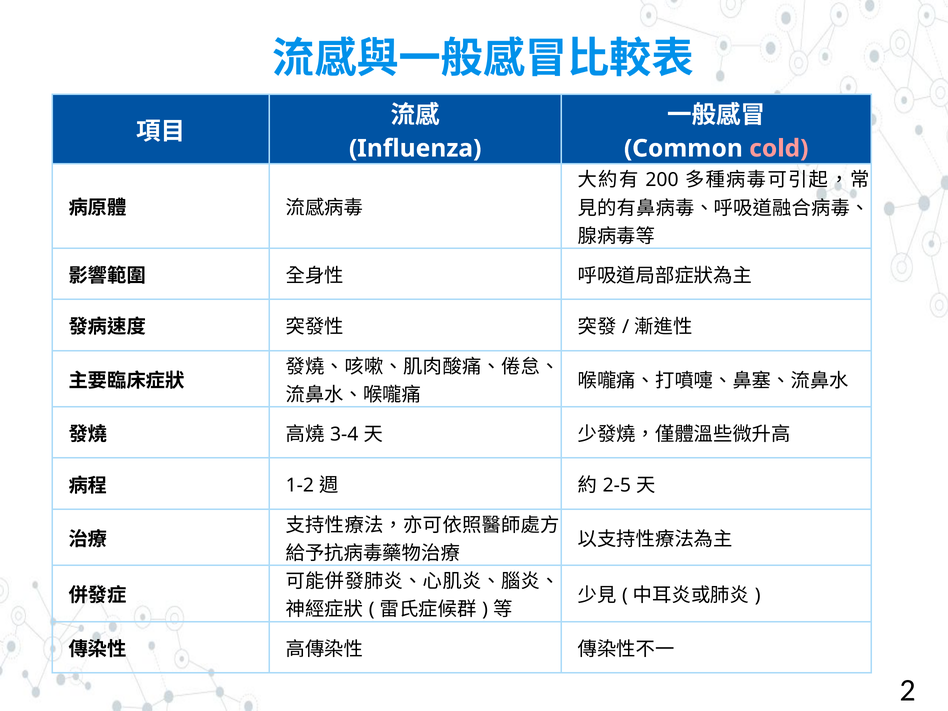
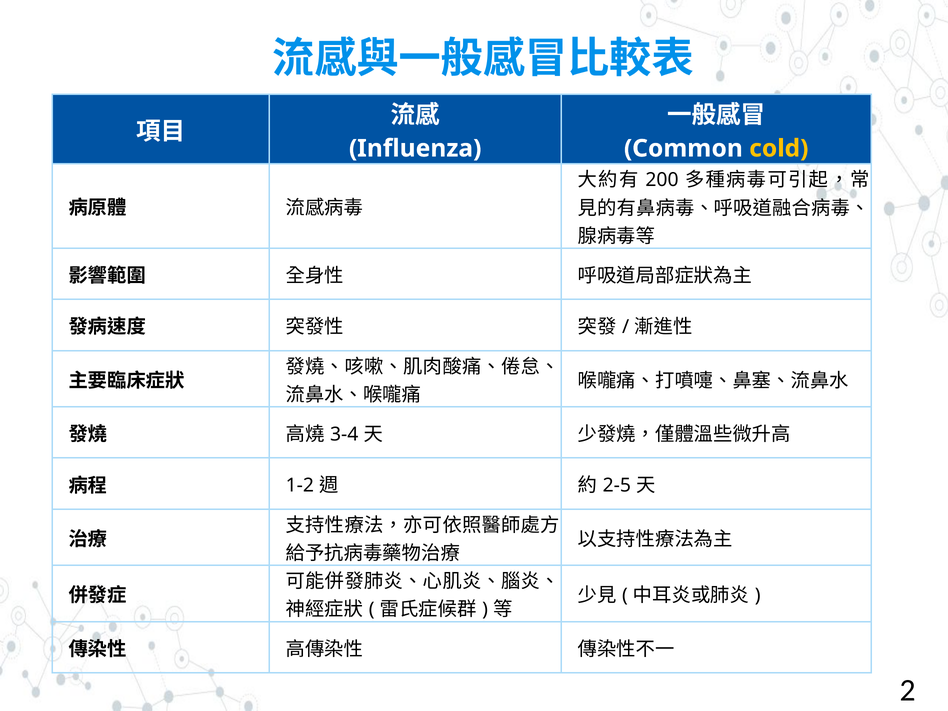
cold colour: pink -> yellow
